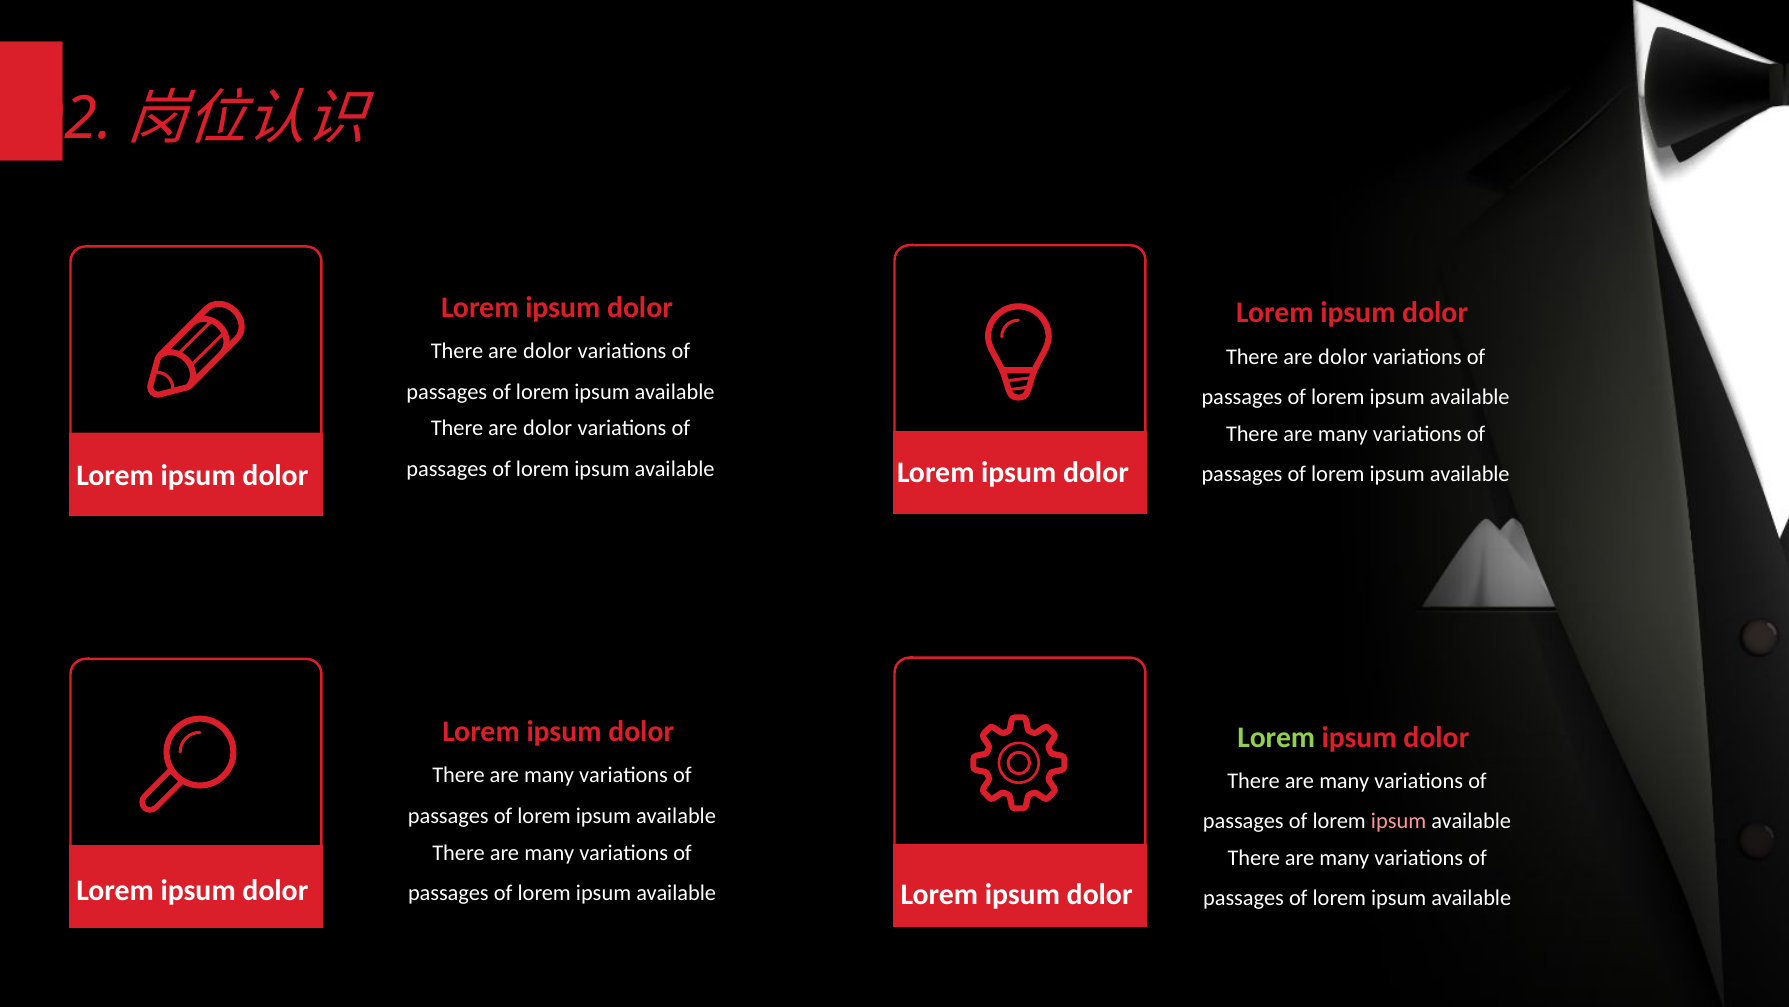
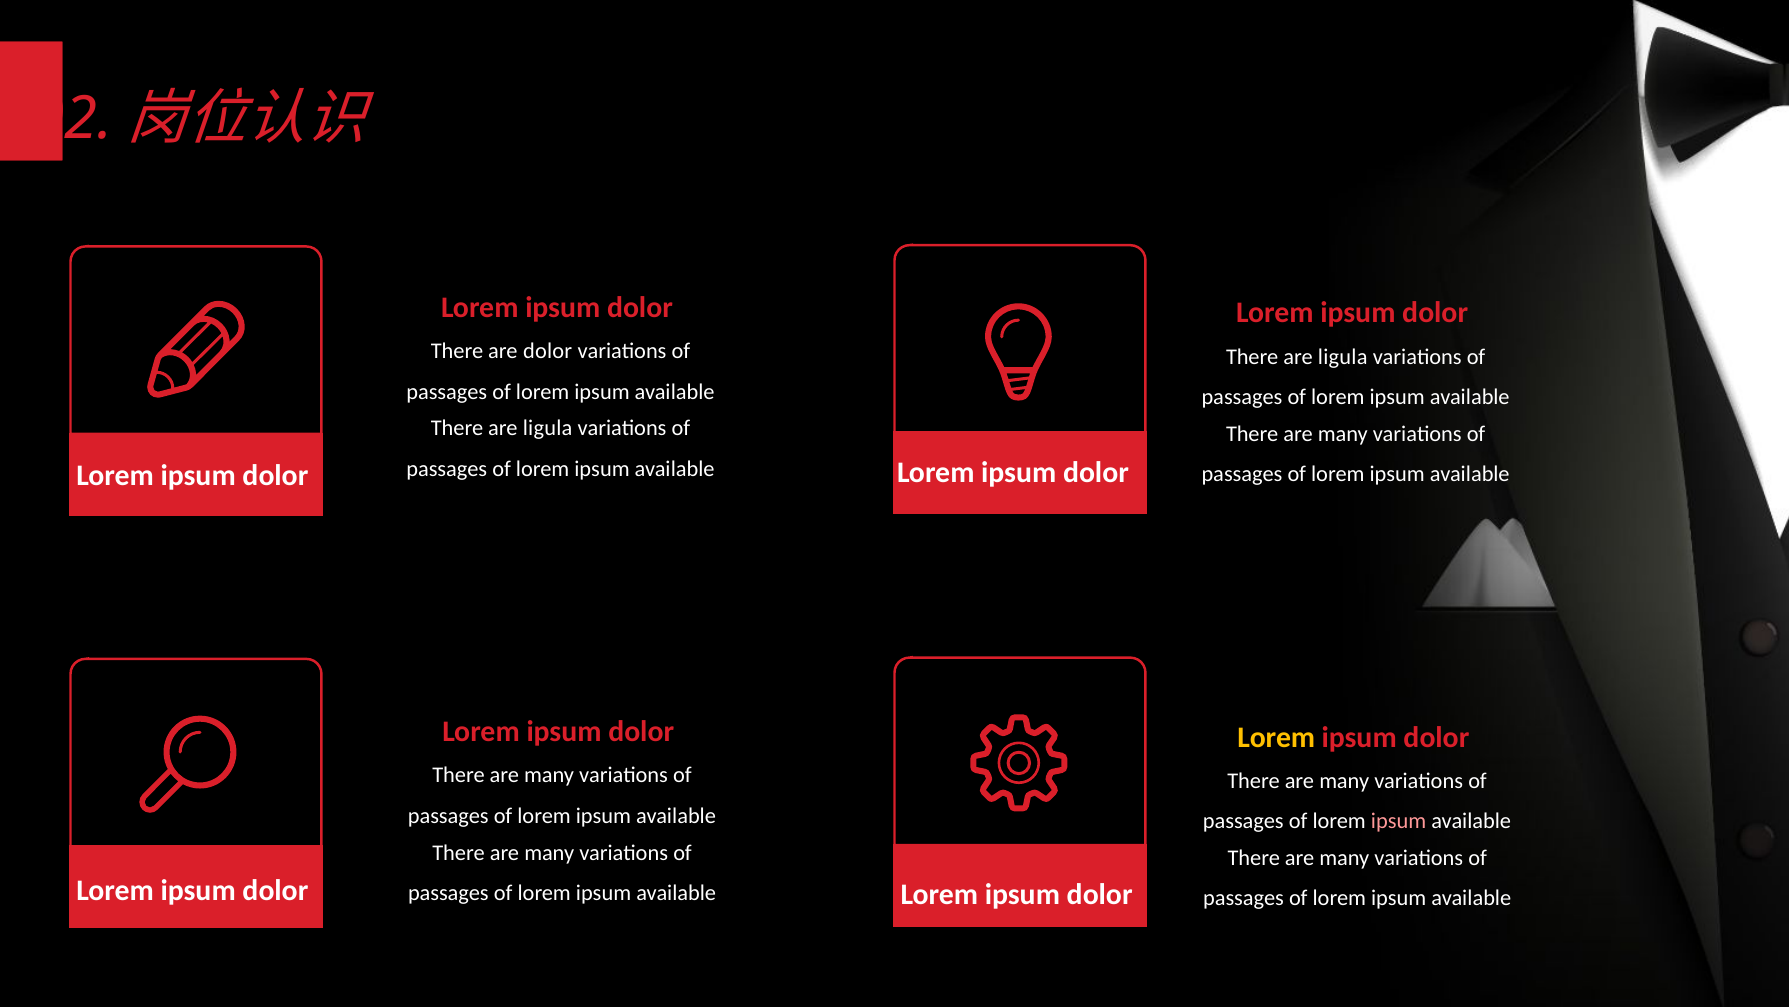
dolor at (1343, 356): dolor -> ligula
dolor at (548, 428): dolor -> ligula
Lorem at (1276, 737) colour: light green -> yellow
